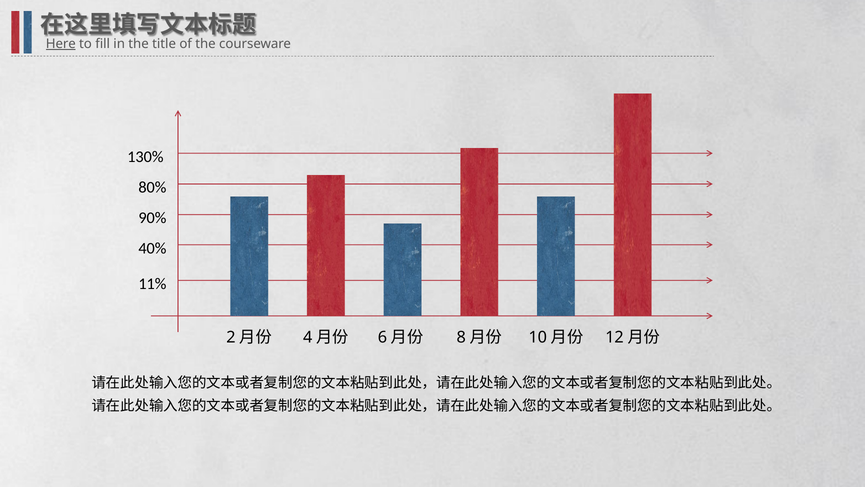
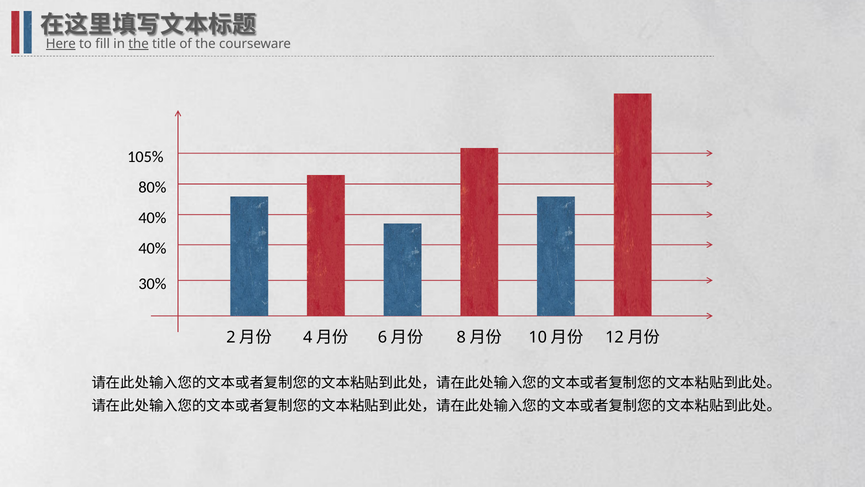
the at (139, 44) underline: none -> present
130%: 130% -> 105%
90% at (152, 218): 90% -> 40%
11%: 11% -> 30%
